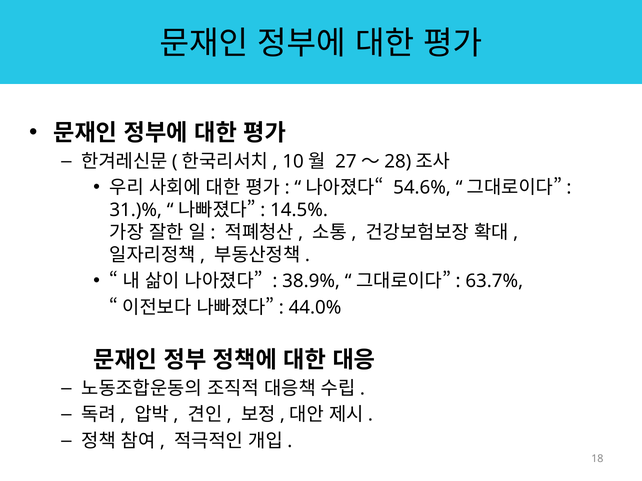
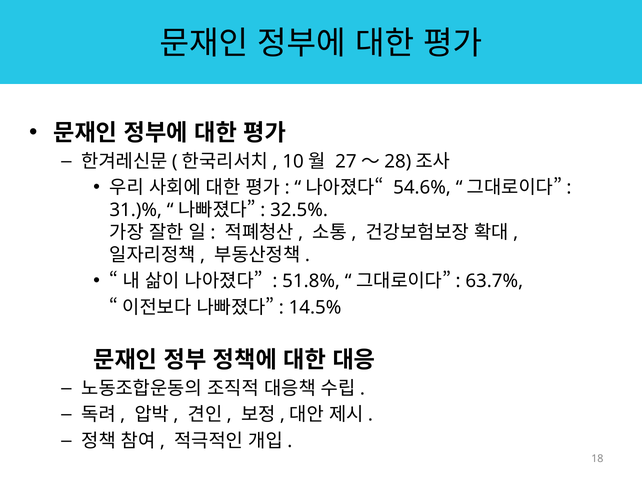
14.5%: 14.5% -> 32.5%
38.9%: 38.9% -> 51.8%
44.0%: 44.0% -> 14.5%
